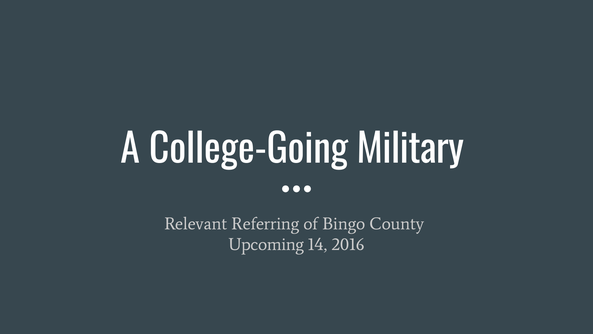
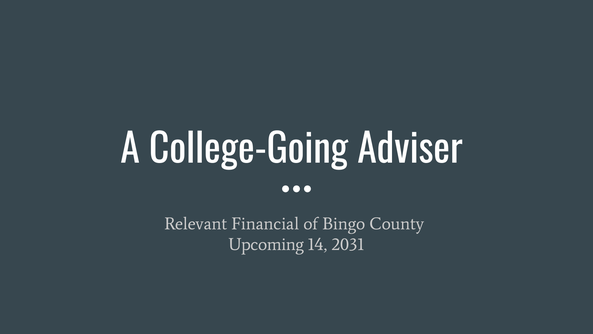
Military: Military -> Adviser
Referring: Referring -> Financial
2016: 2016 -> 2031
